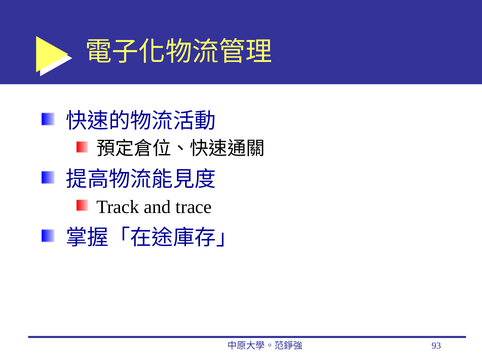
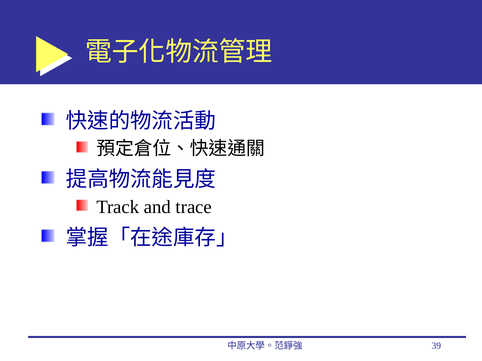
93: 93 -> 39
